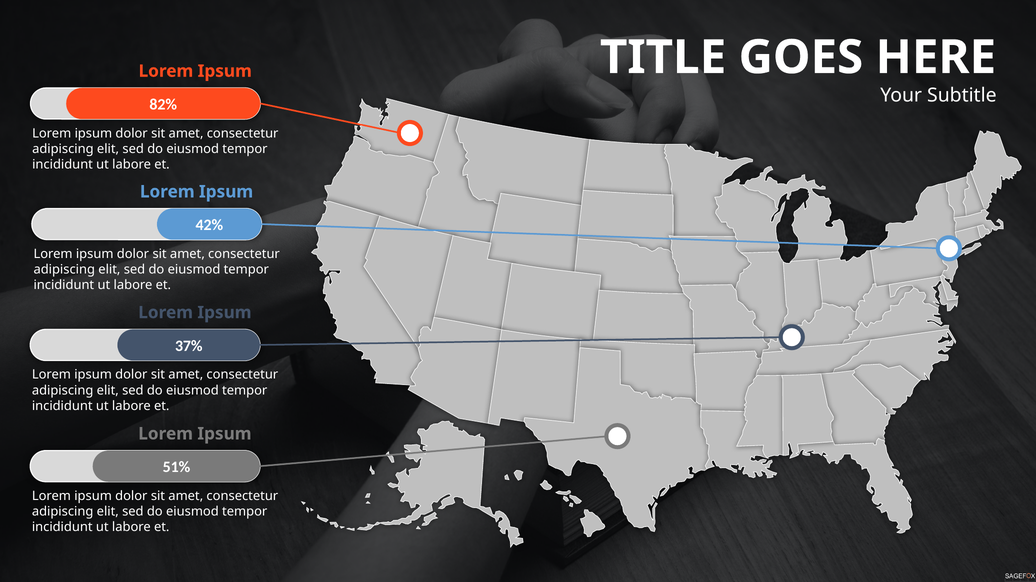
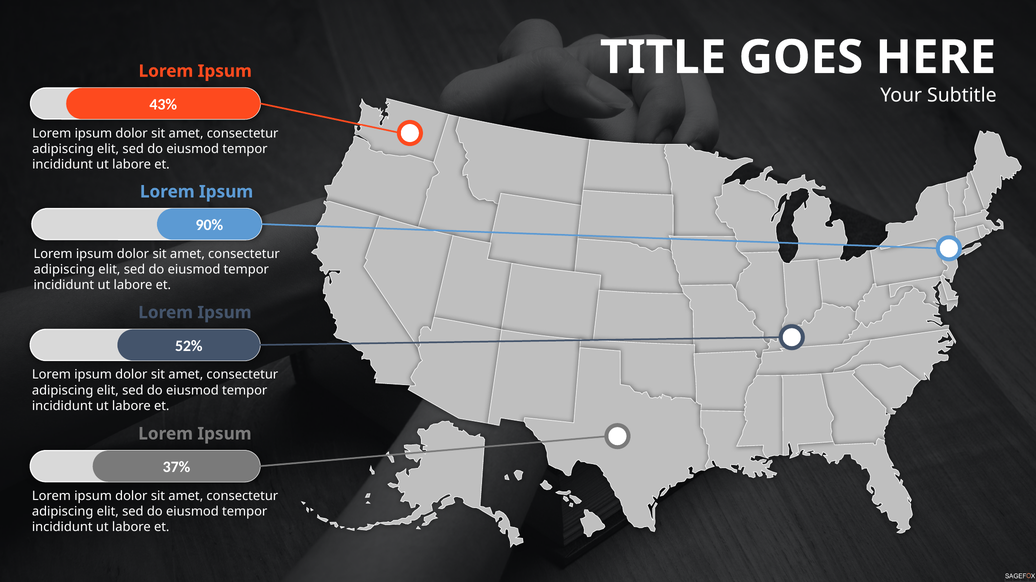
82%: 82% -> 43%
42%: 42% -> 90%
37%: 37% -> 52%
51%: 51% -> 37%
